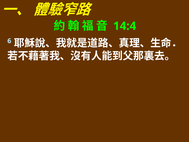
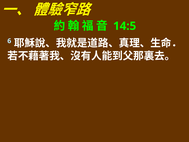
14:4: 14:4 -> 14:5
